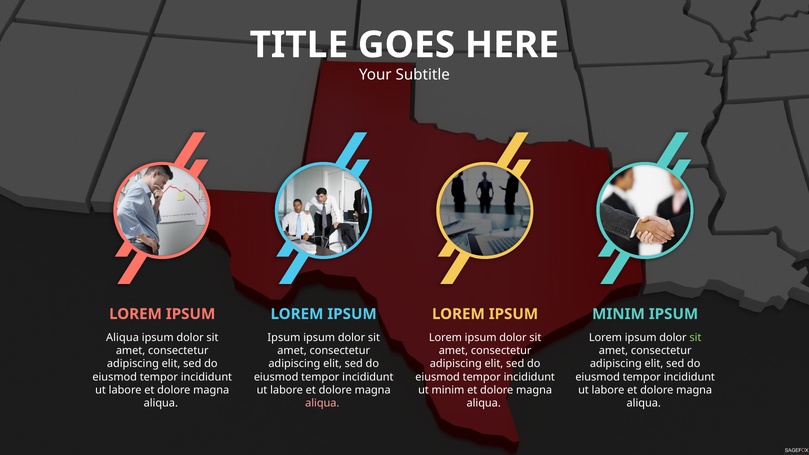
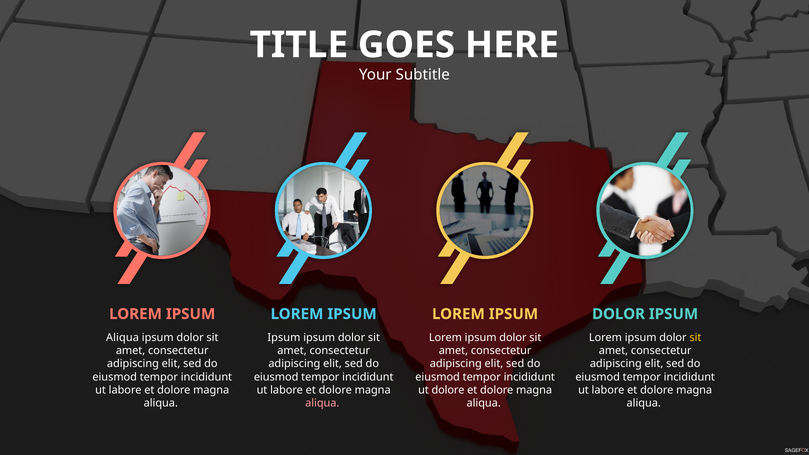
MINIM at (618, 314): MINIM -> DOLOR
sit at (695, 338) colour: light green -> yellow
ut minim: minim -> dolore
